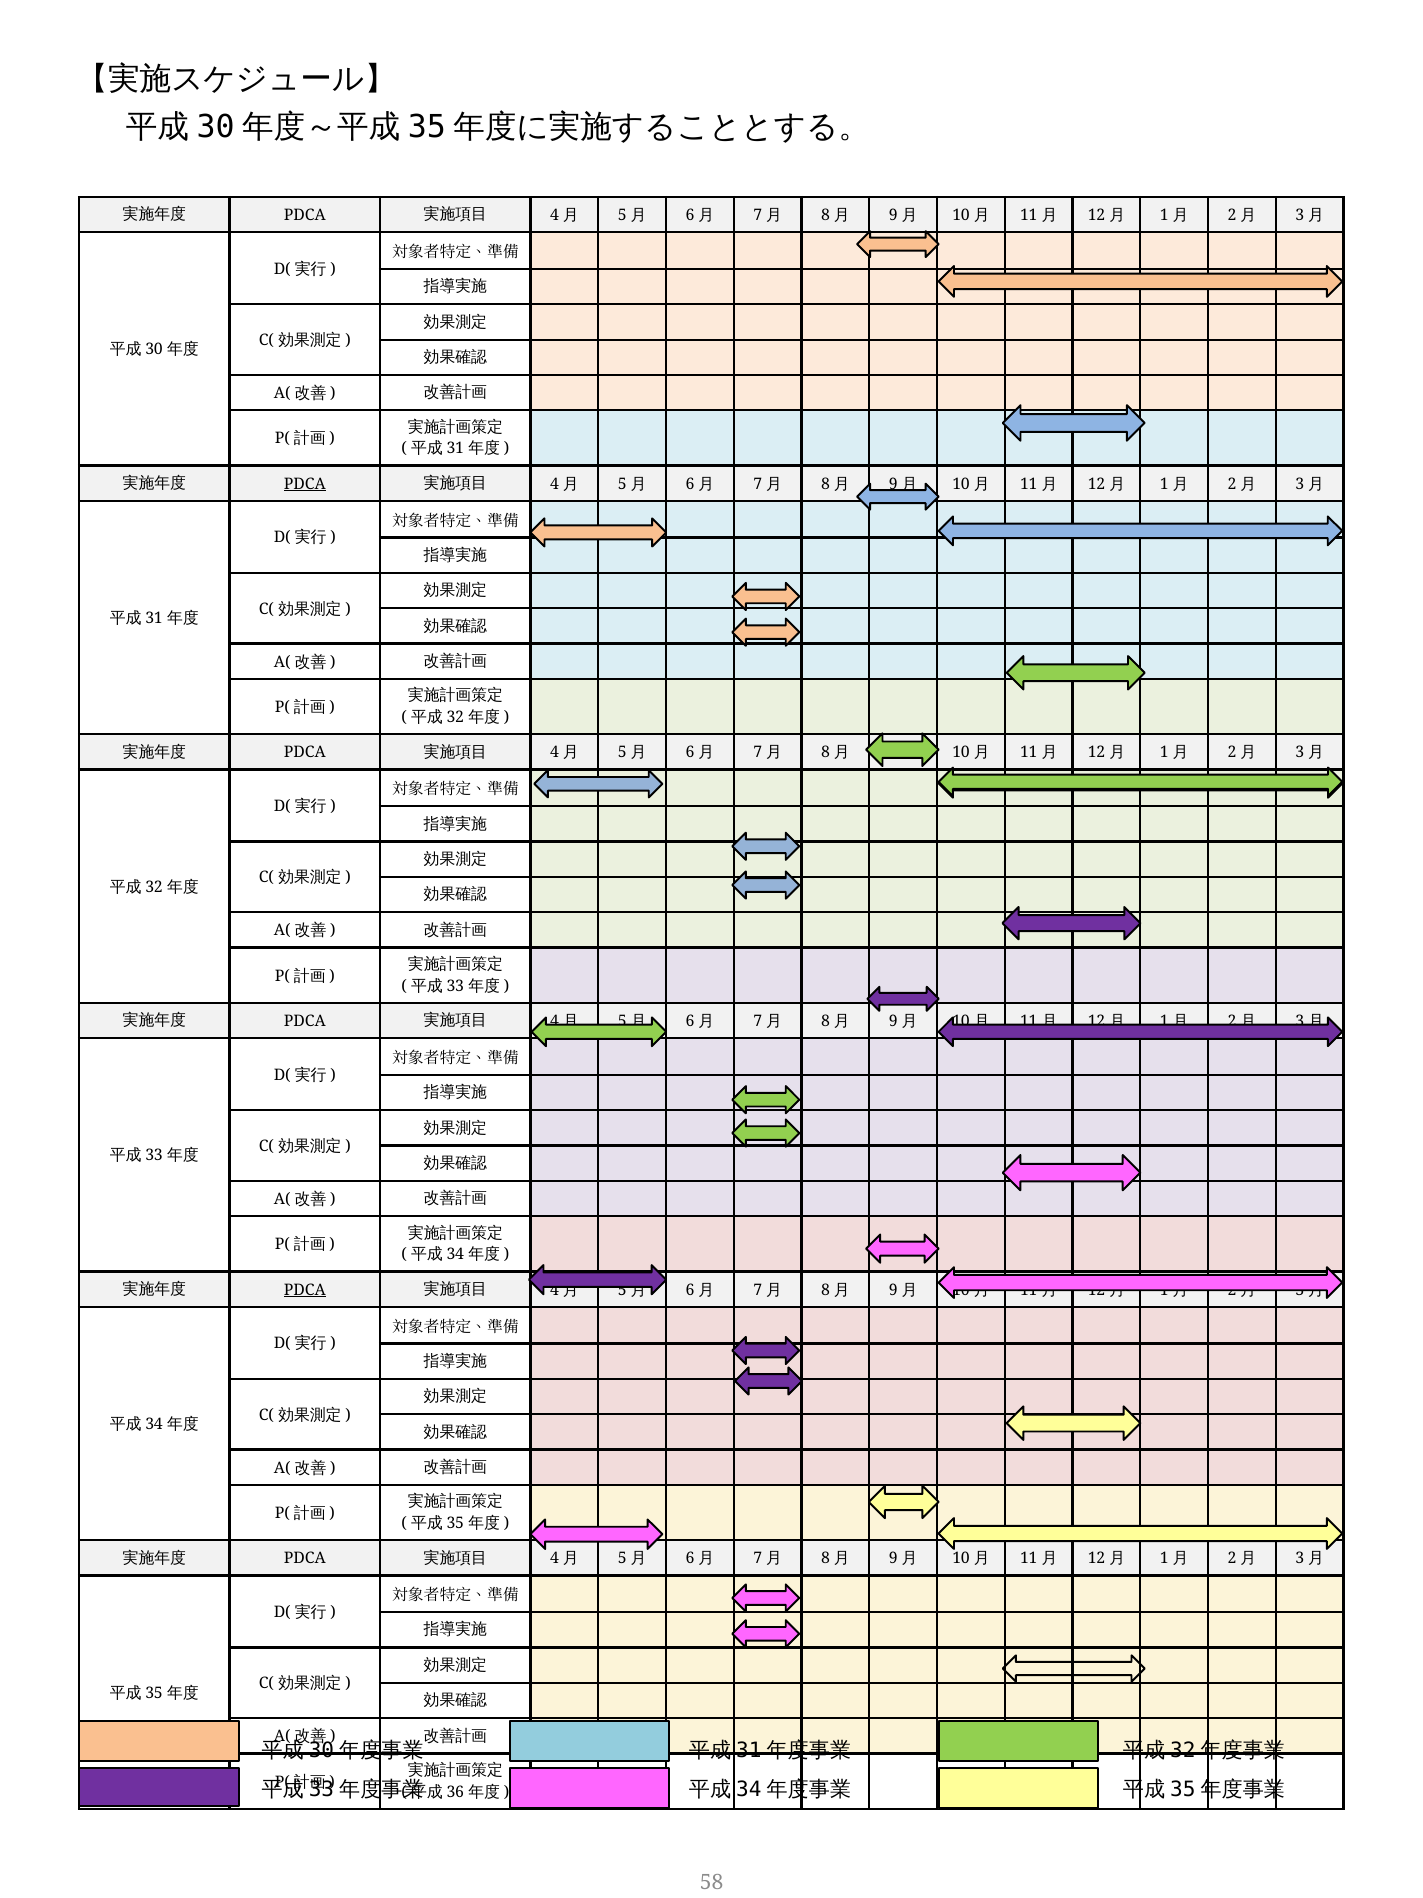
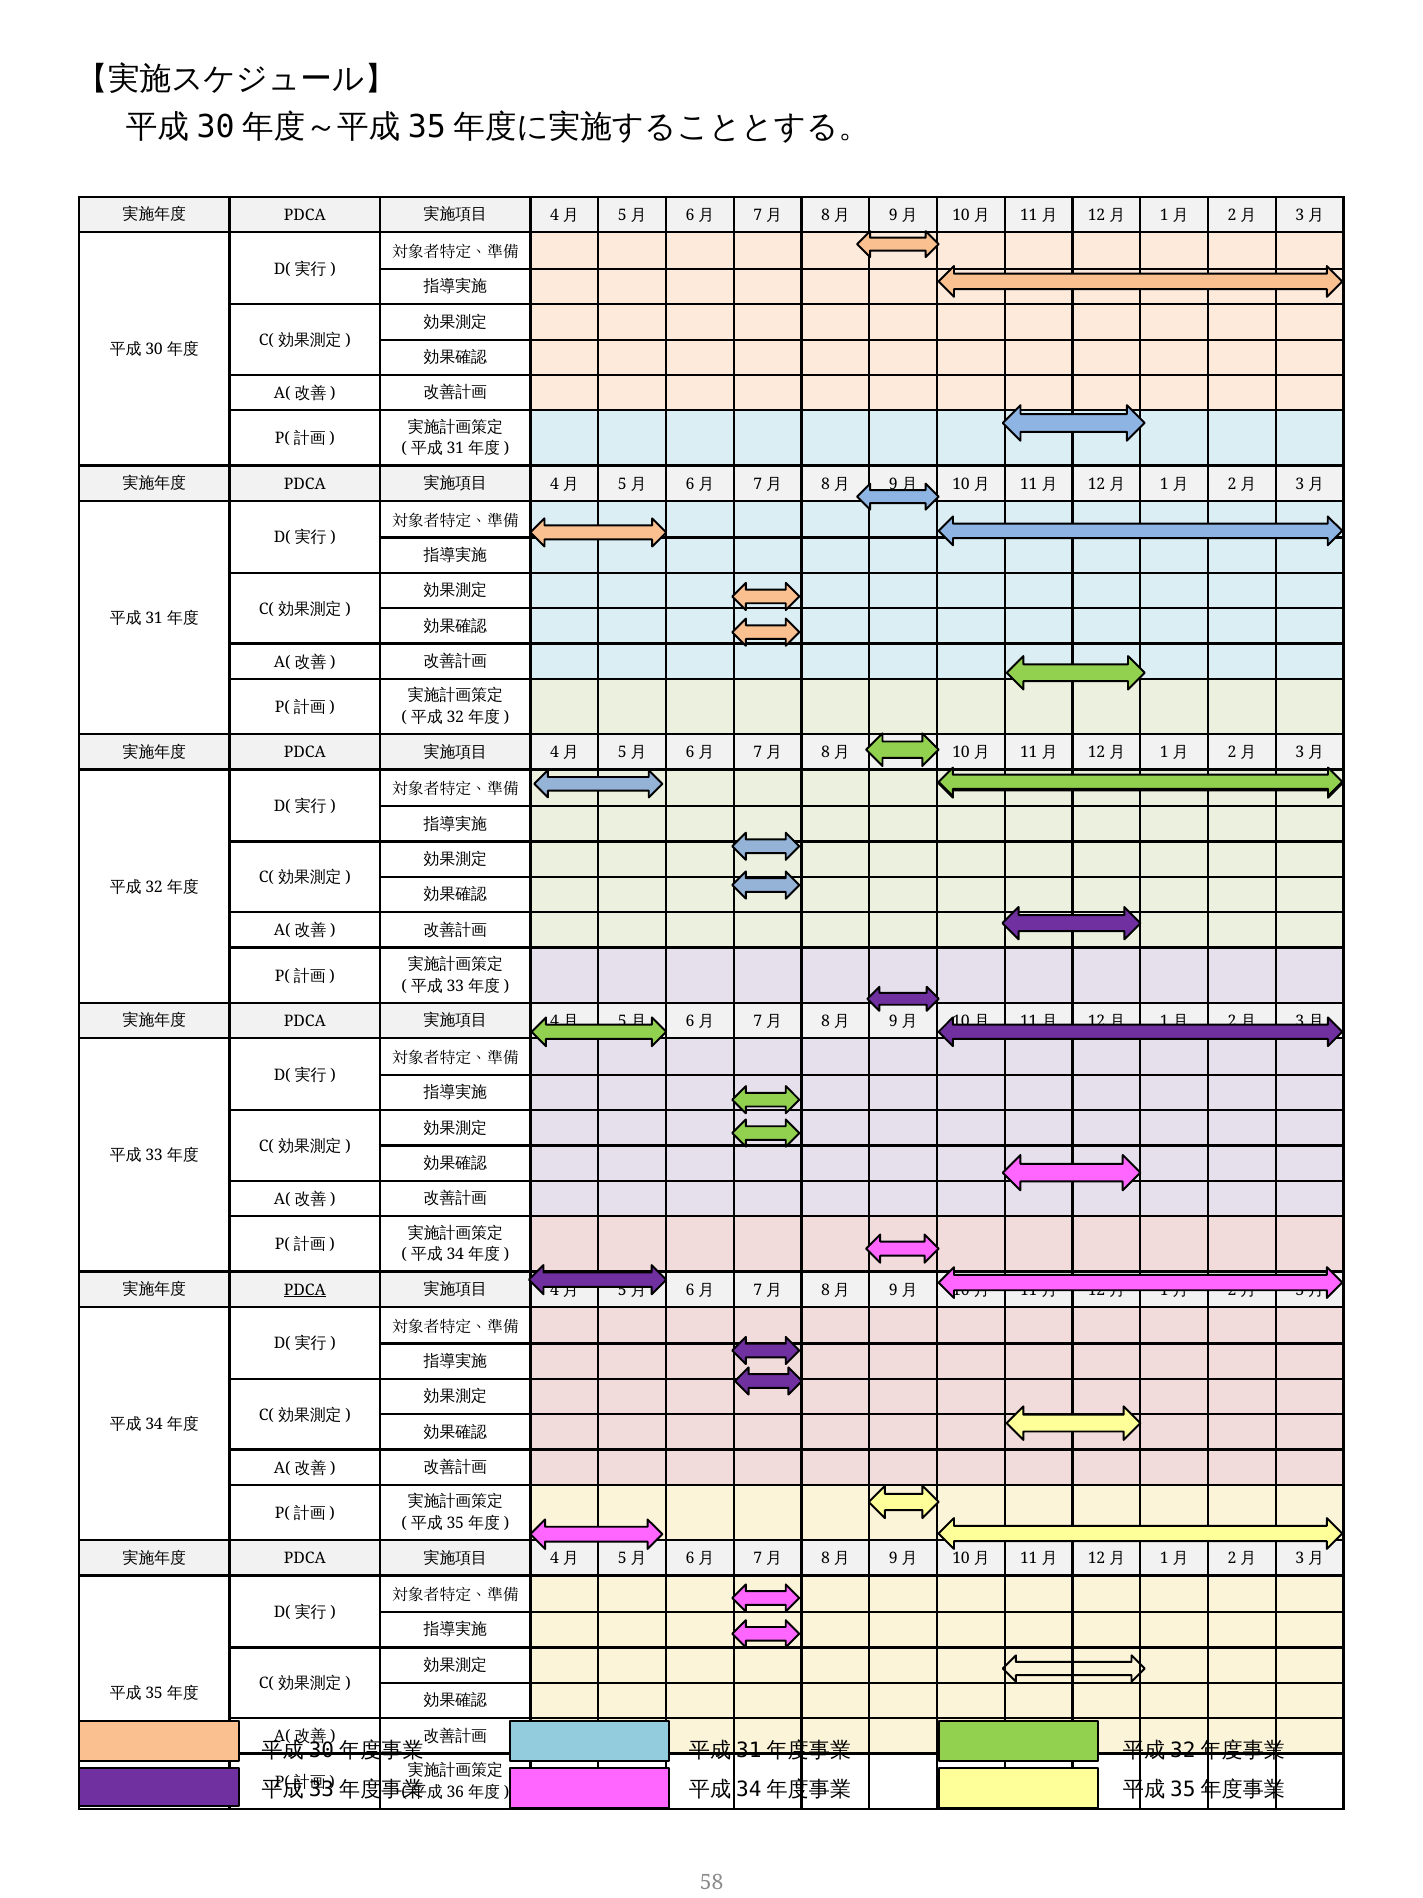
PDCA at (305, 484) underline: present -> none
